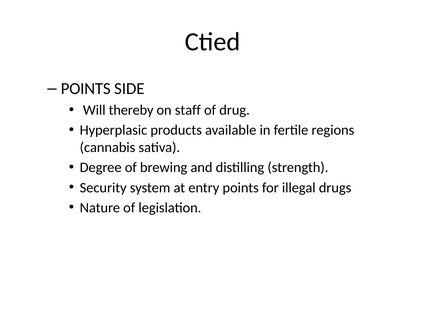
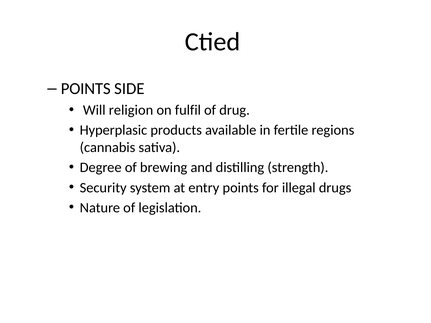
thereby: thereby -> religion
staff: staff -> fulfil
